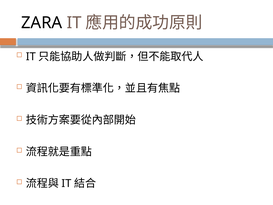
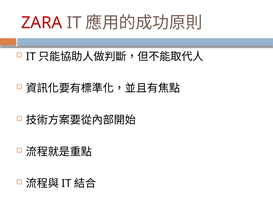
ZARA colour: black -> red
